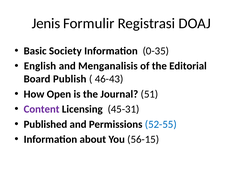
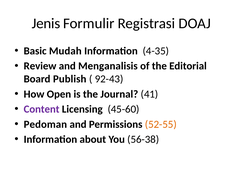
Society: Society -> Mudah
0-35: 0-35 -> 4-35
English: English -> Review
46-43: 46-43 -> 92-43
51: 51 -> 41
45-31: 45-31 -> 45-60
Published: Published -> Pedoman
52-55 colour: blue -> orange
56-15: 56-15 -> 56-38
